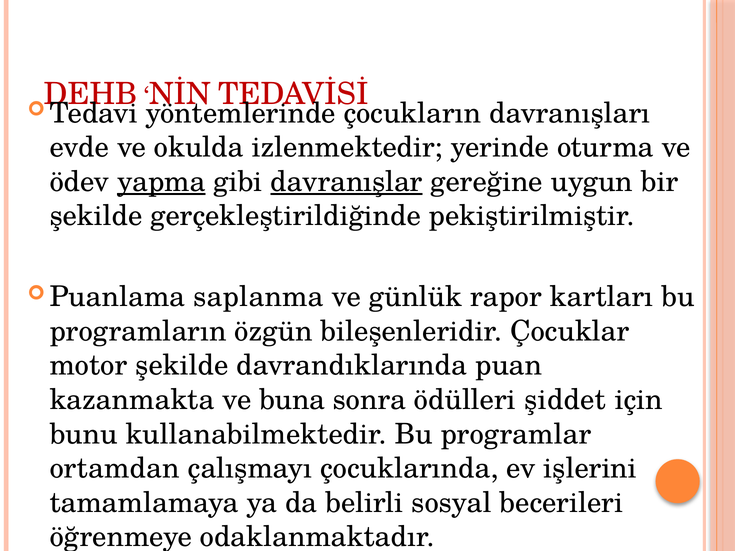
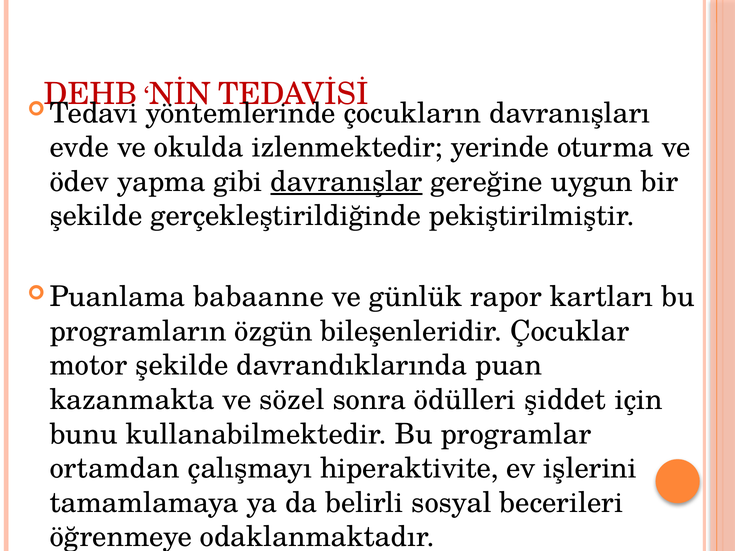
yapma underline: present -> none
saplanma: saplanma -> babaanne
buna: buna -> sözel
çocuklarında: çocuklarında -> hiperaktivite
